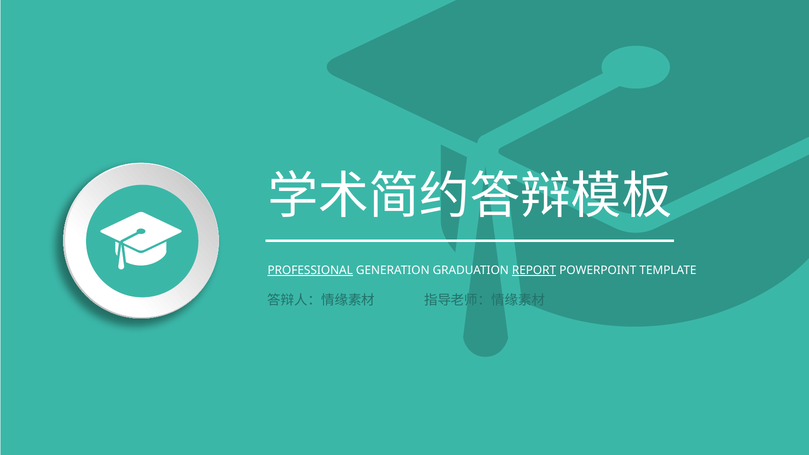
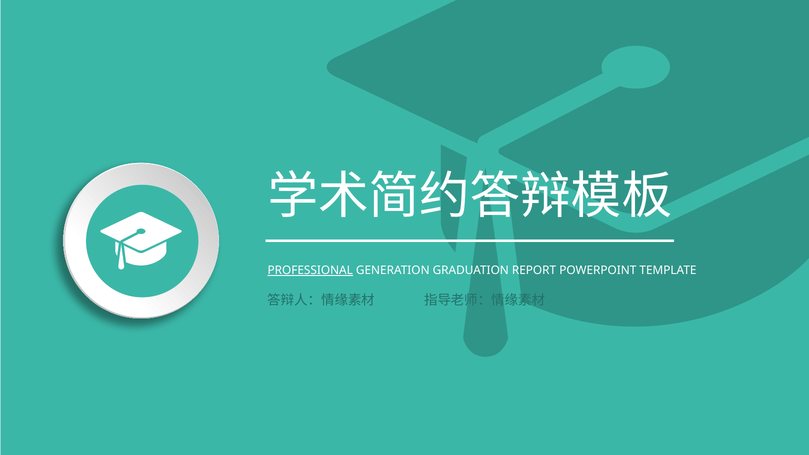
REPORT underline: present -> none
